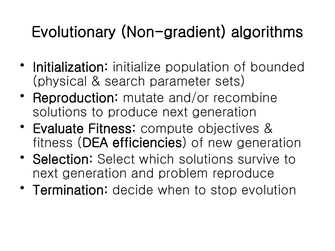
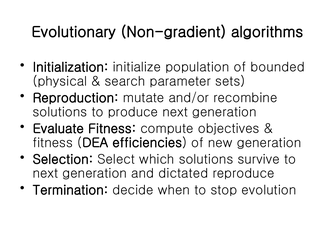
problem: problem -> dictated
